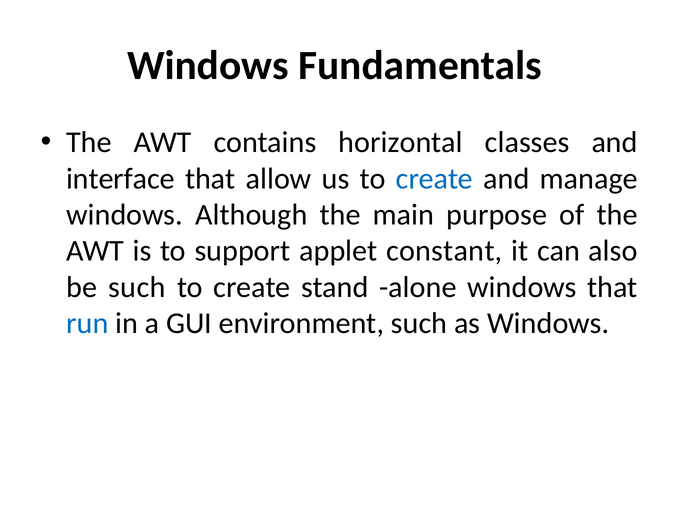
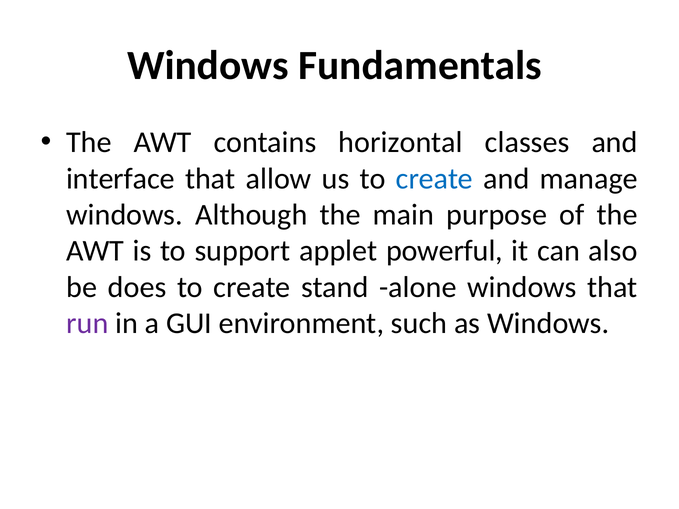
constant: constant -> powerful
be such: such -> does
run colour: blue -> purple
